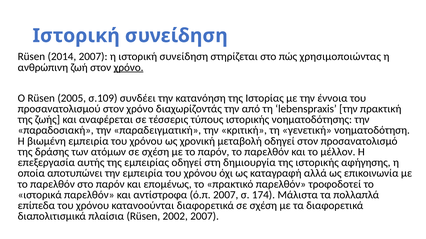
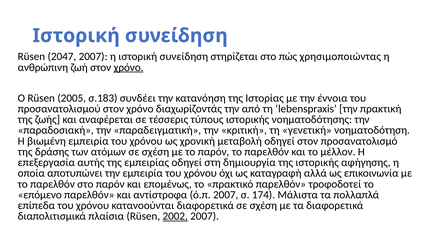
2014: 2014 -> 2047
σ.109: σ.109 -> σ.183
ιστορικά: ιστορικά -> επόμενο
2002 underline: none -> present
